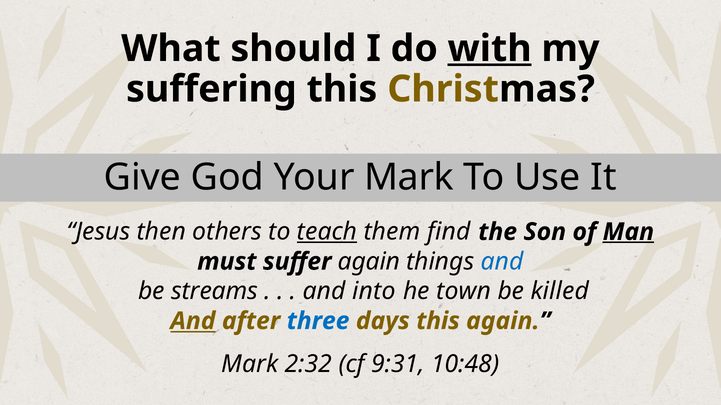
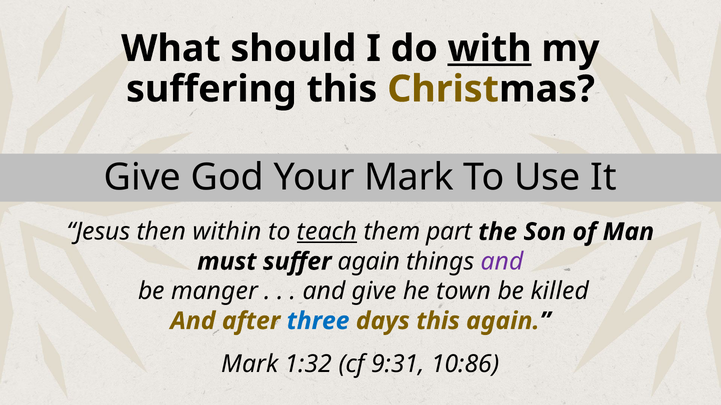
others: others -> within
find: find -> part
Man underline: present -> none
and at (502, 262) colour: blue -> purple
streams: streams -> manger
and into: into -> give
And at (193, 321) underline: present -> none
2:32: 2:32 -> 1:32
10:48: 10:48 -> 10:86
